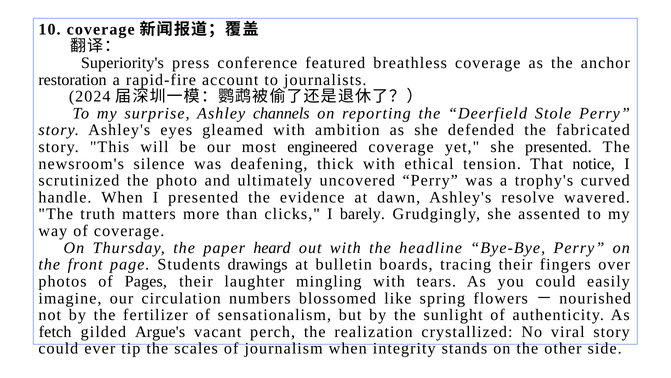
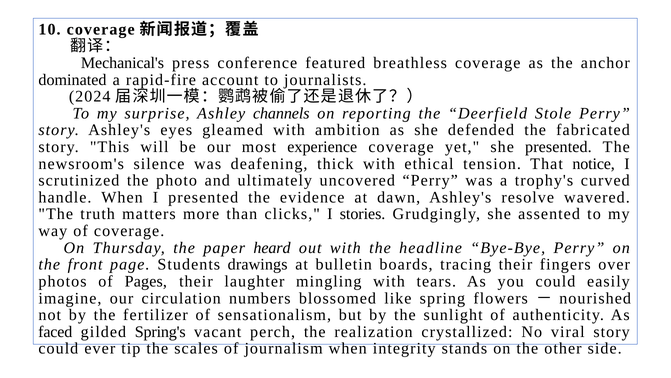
Superiority's: Superiority's -> Mechanical's
restoration: restoration -> dominated
engineered: engineered -> experience
barely: barely -> stories
fetch: fetch -> faced
Argue's: Argue's -> Spring's
